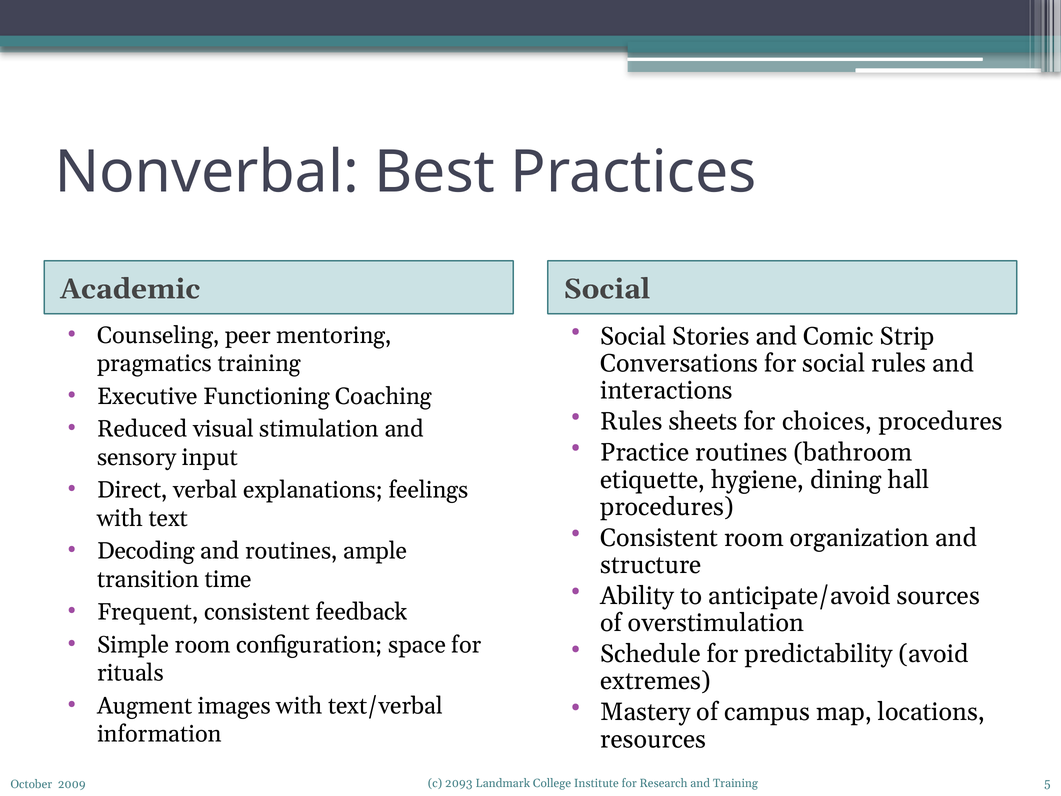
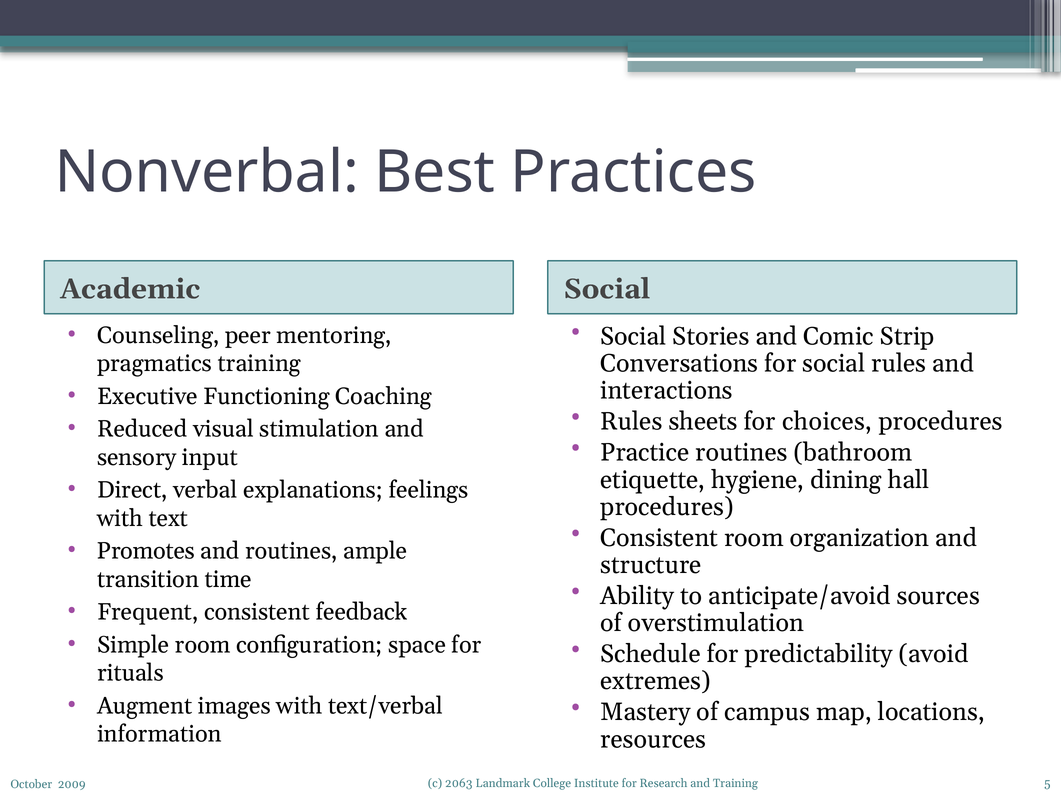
Decoding: Decoding -> Promotes
2093: 2093 -> 2063
